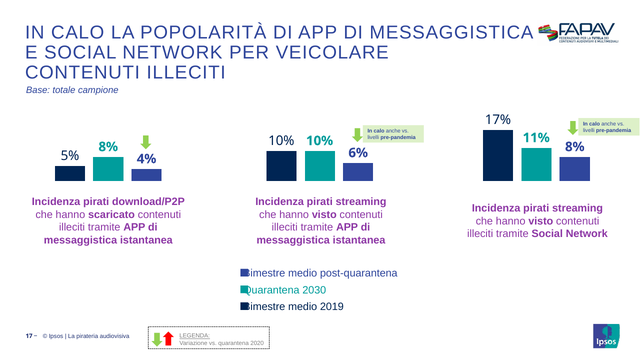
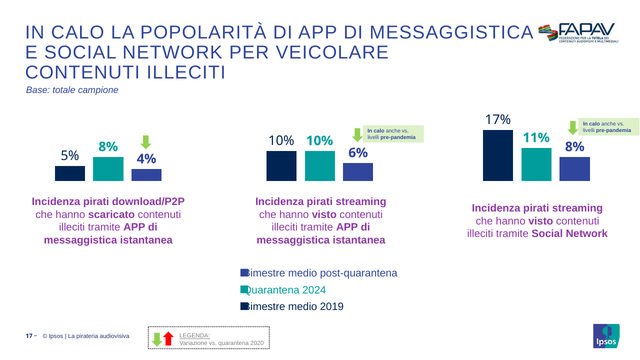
2030: 2030 -> 2024
